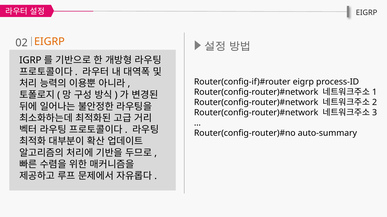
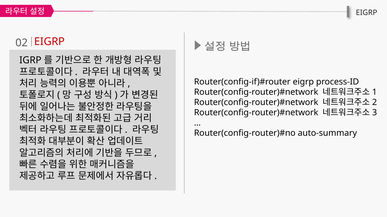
EIGRP at (49, 42) colour: orange -> red
